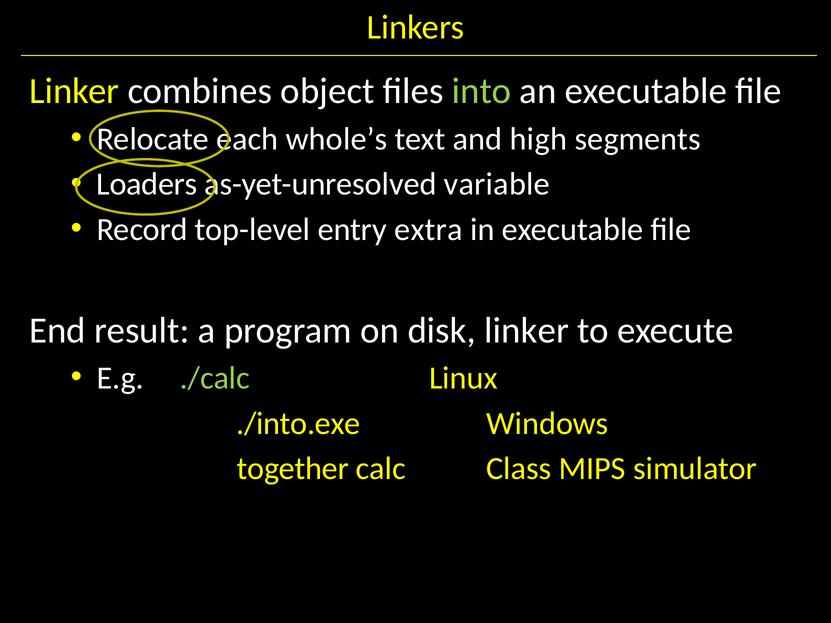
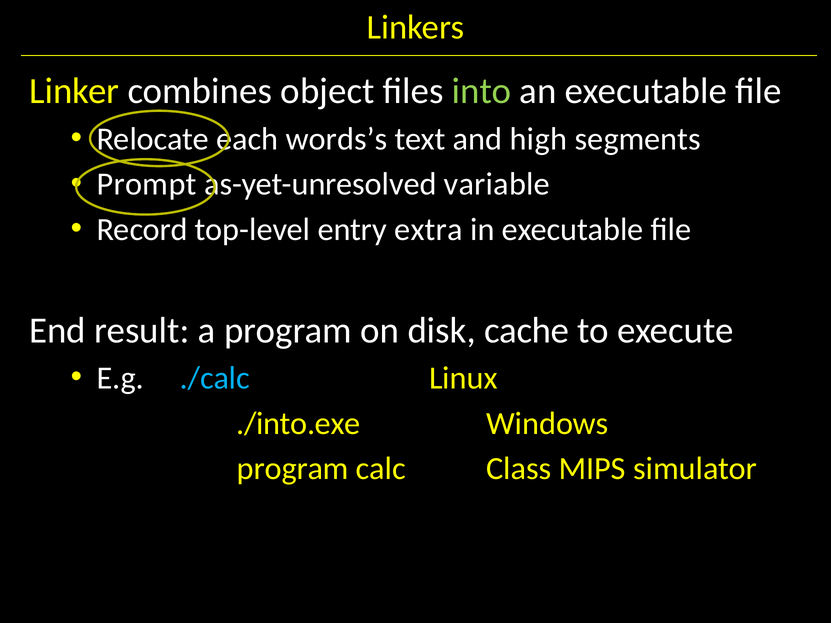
whole’s: whole’s -> words’s
Loaders: Loaders -> Prompt
disk linker: linker -> cache
./calc colour: light green -> light blue
together at (293, 469): together -> program
